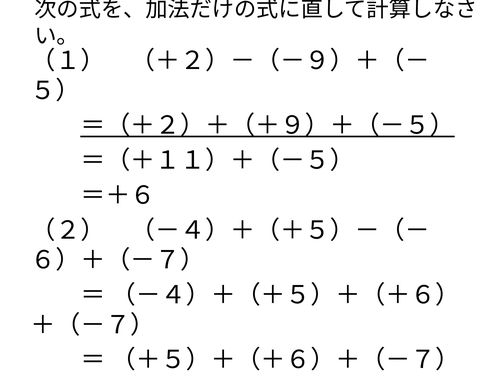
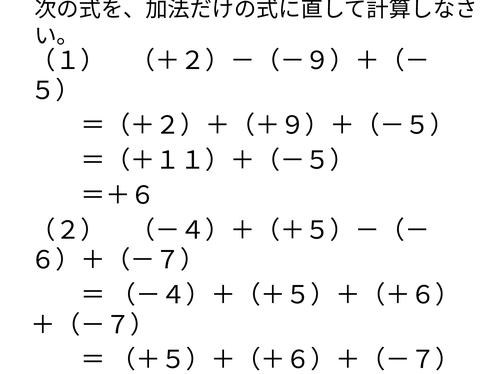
＝（＋２）＋（＋９）＋（－５） underline: present -> none
